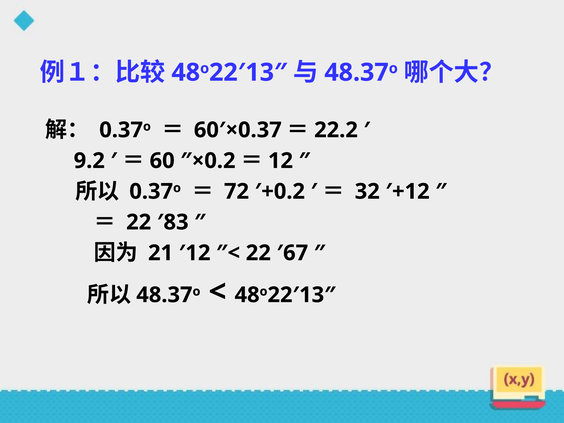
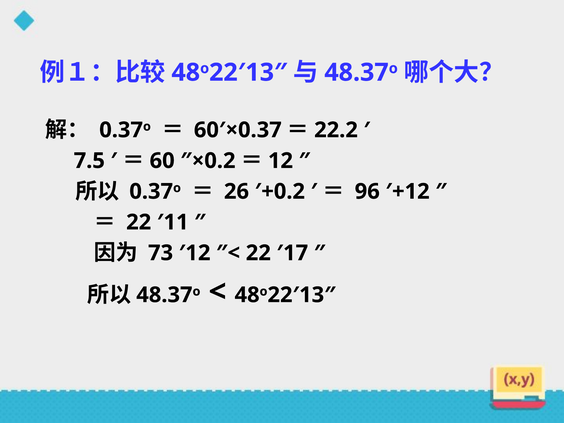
9.2: 9.2 -> 7.5
72: 72 -> 26
32: 32 -> 96
′83: ′83 -> ′11
21: 21 -> 73
′67: ′67 -> ′17
